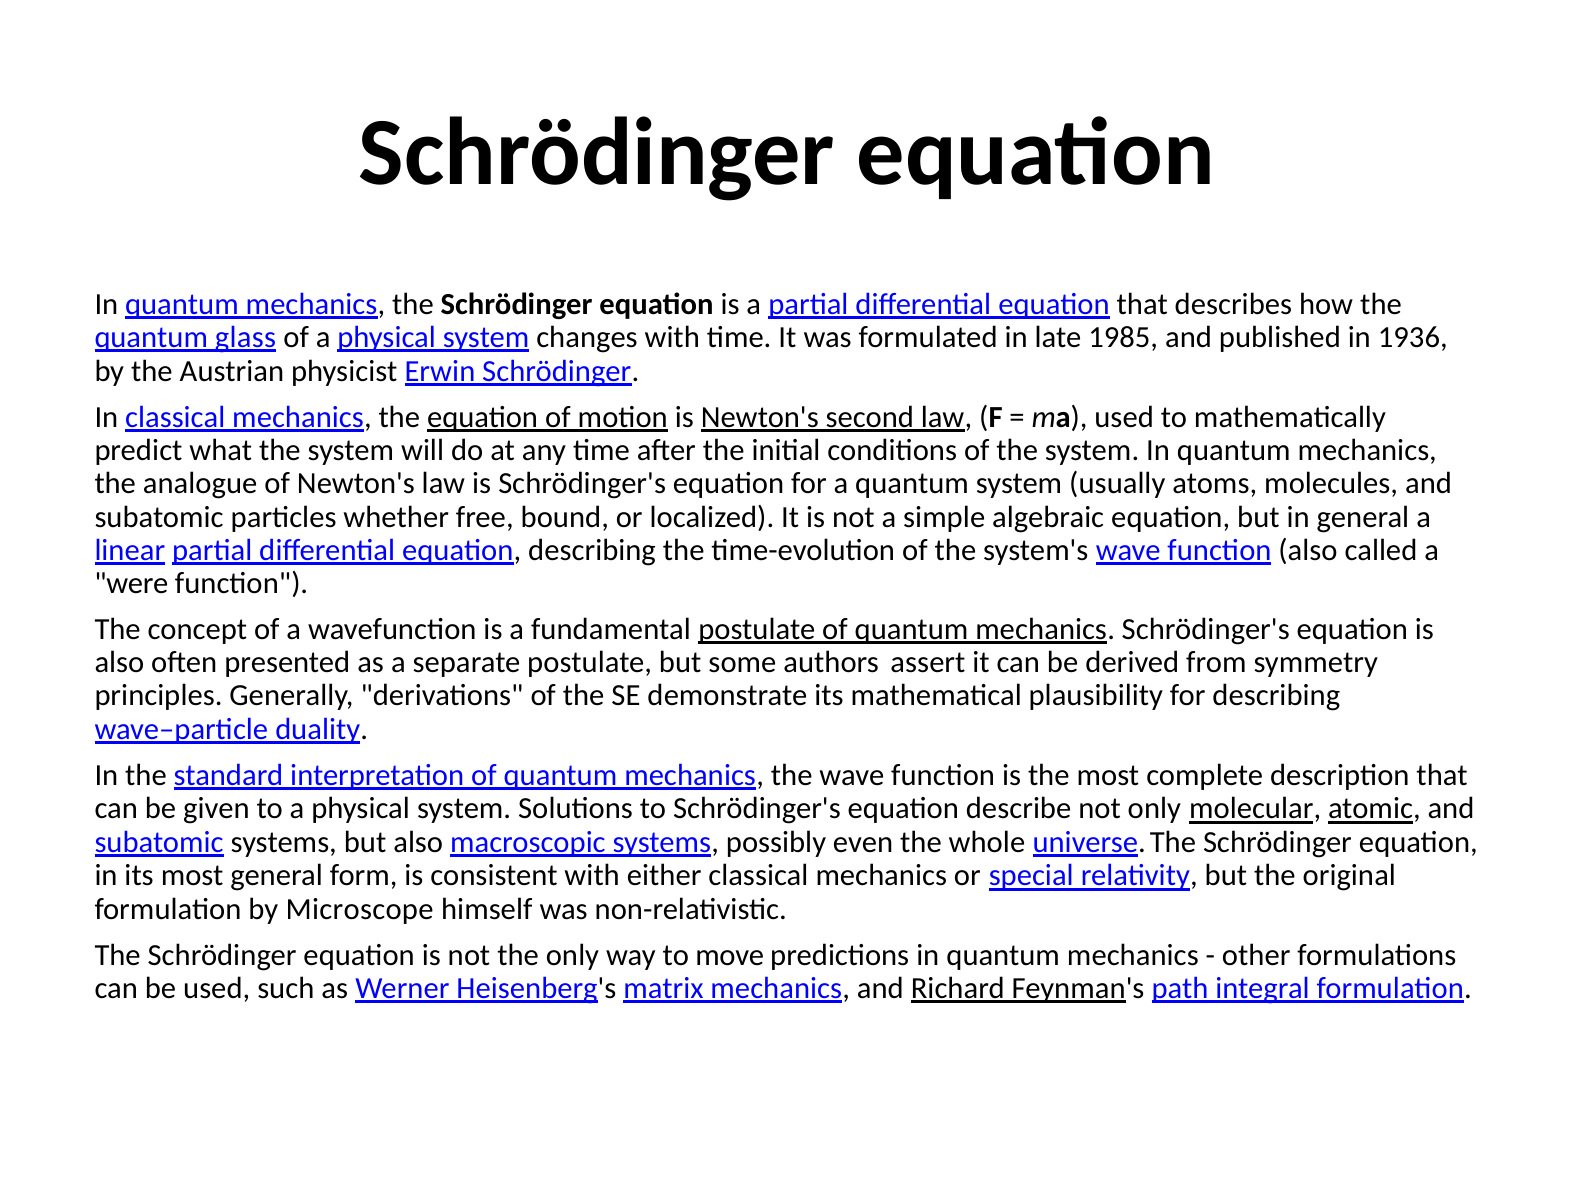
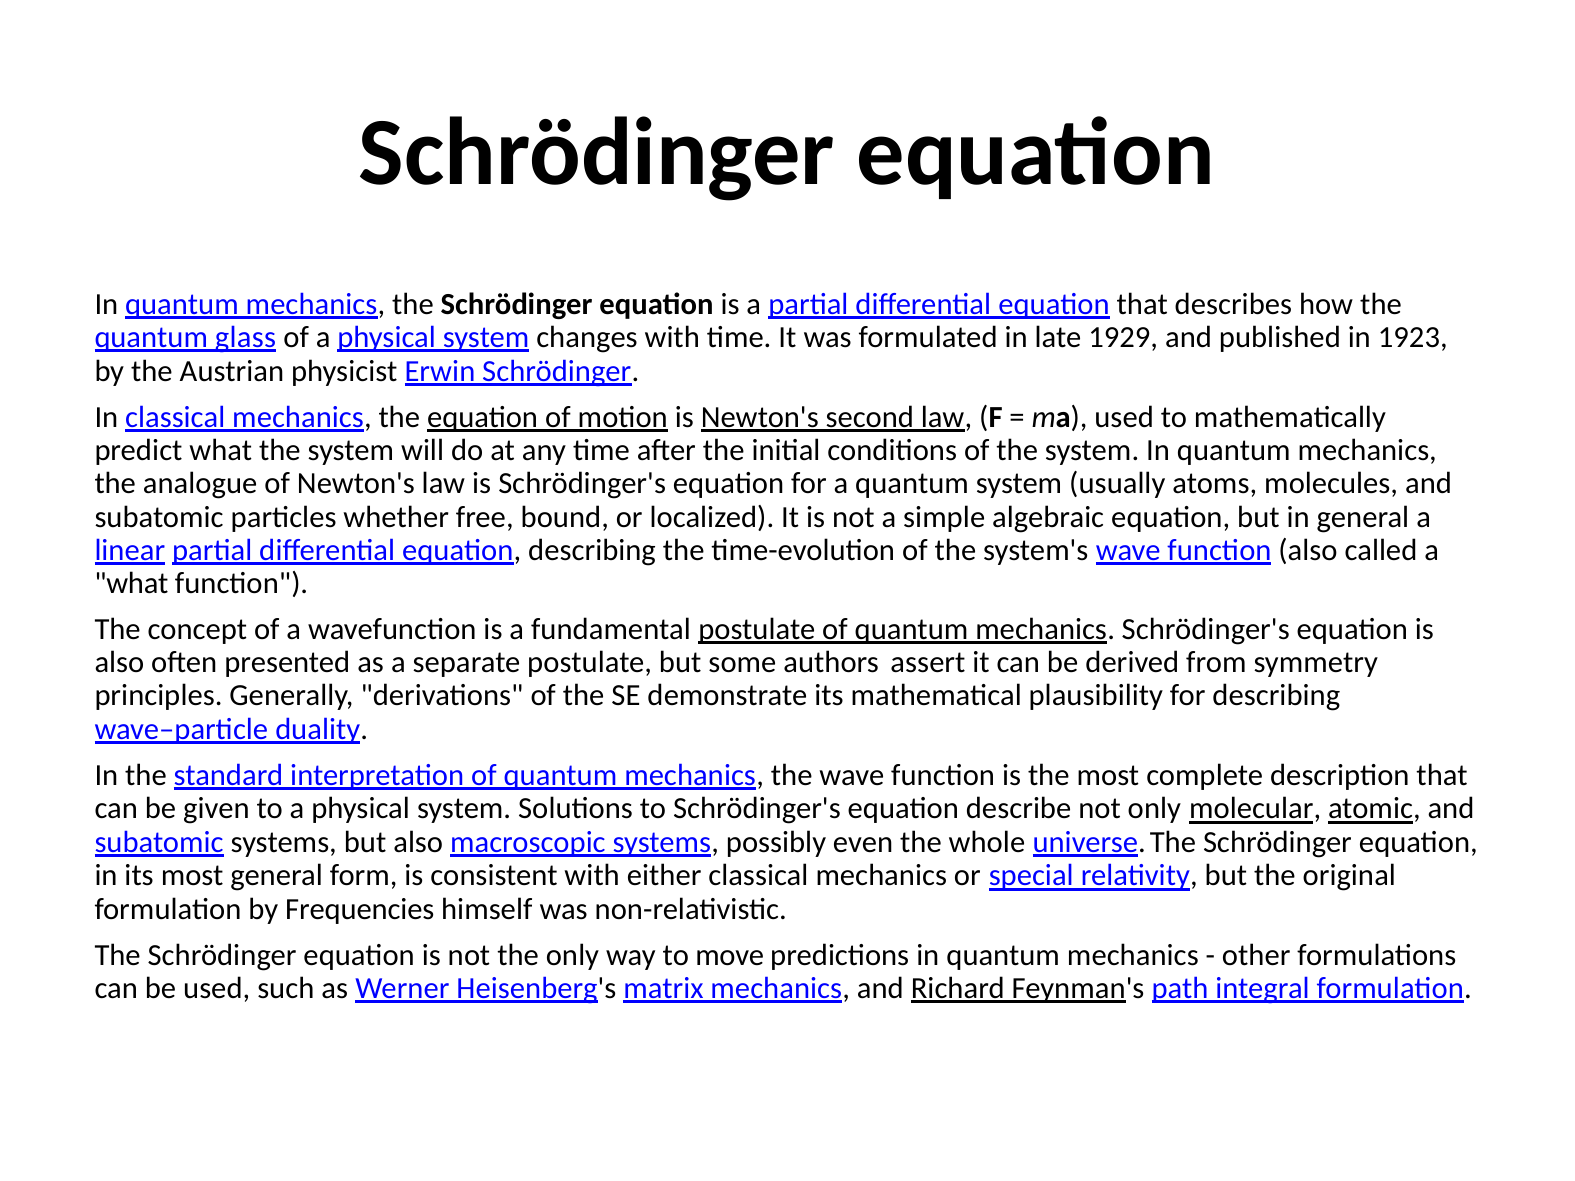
1985: 1985 -> 1929
1936: 1936 -> 1923
were at (131, 584): were -> what
Microscope: Microscope -> Frequencies
